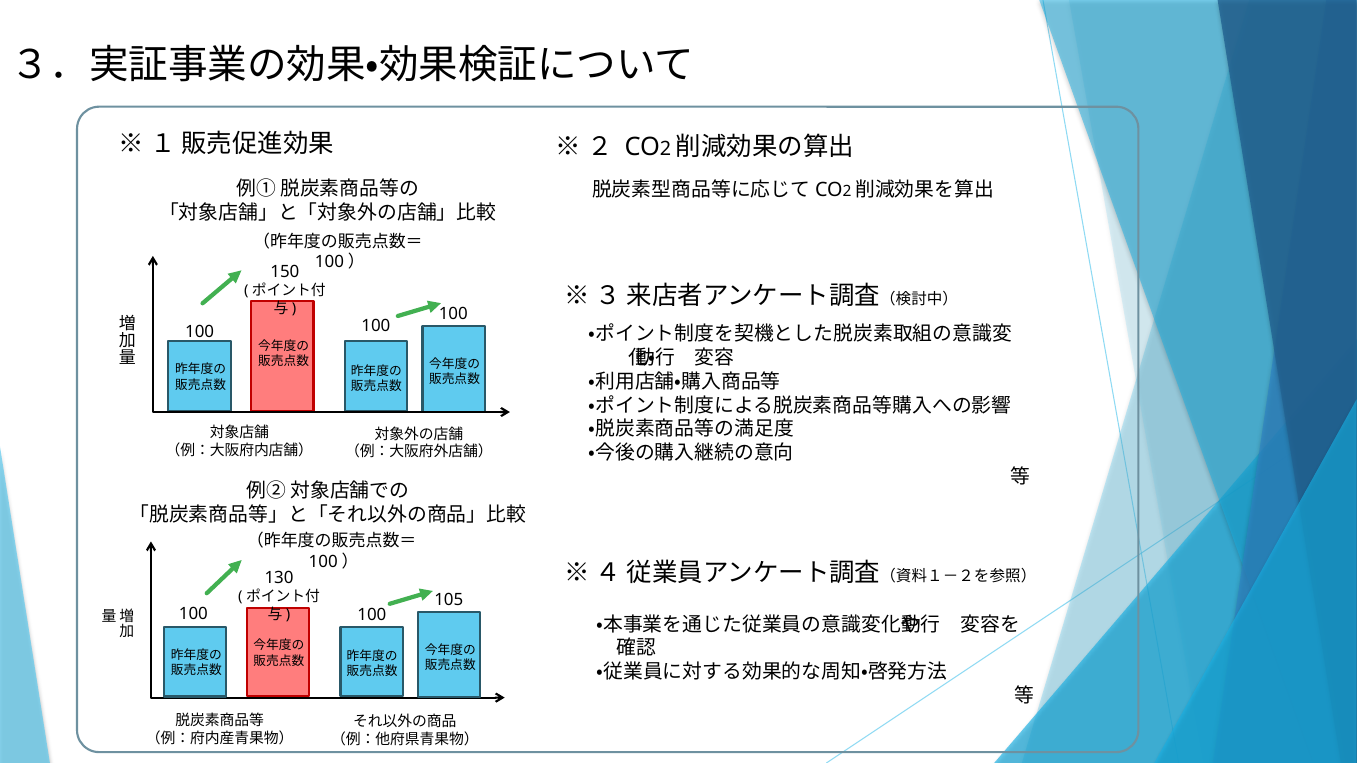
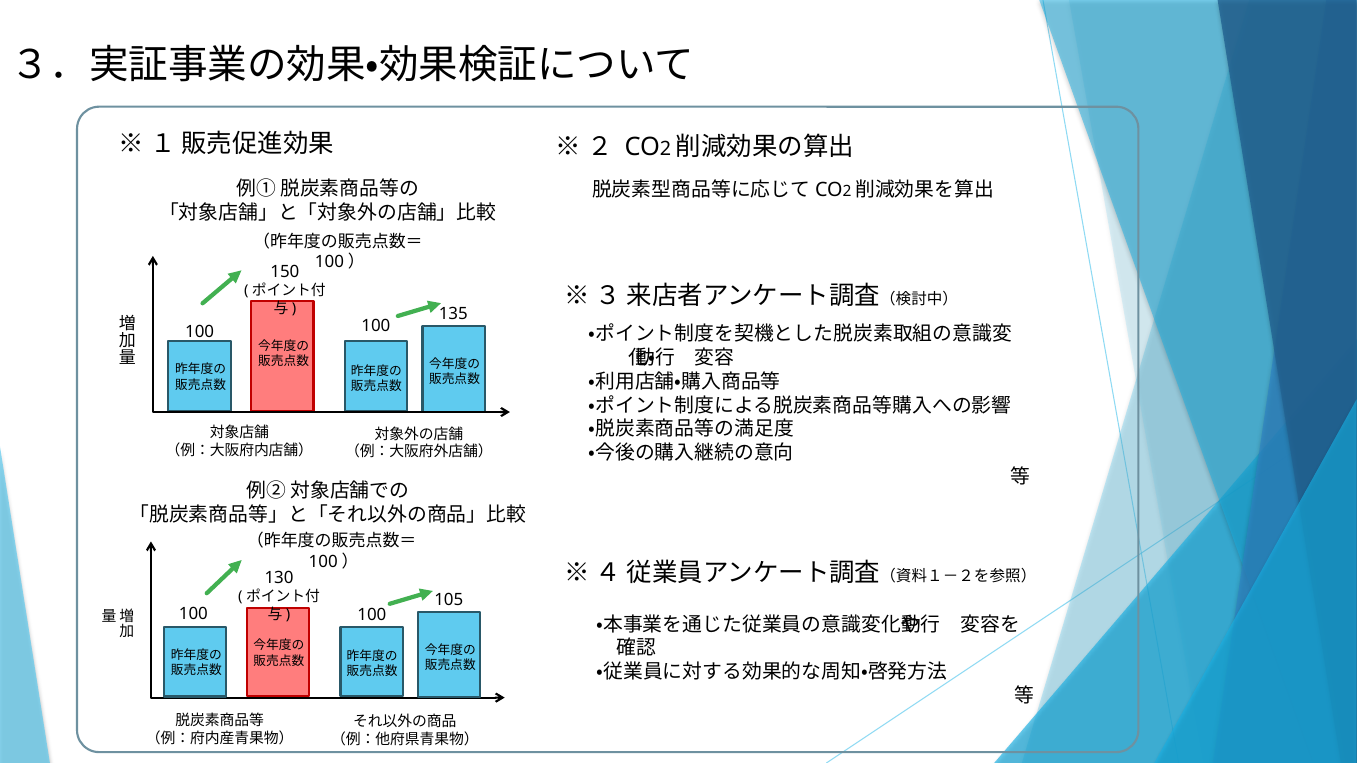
100 at (453, 314): 100 -> 135
